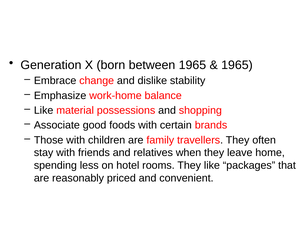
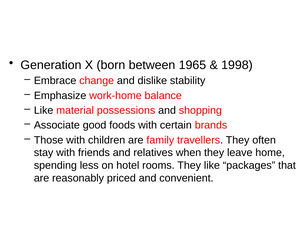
1965 at (237, 65): 1965 -> 1998
